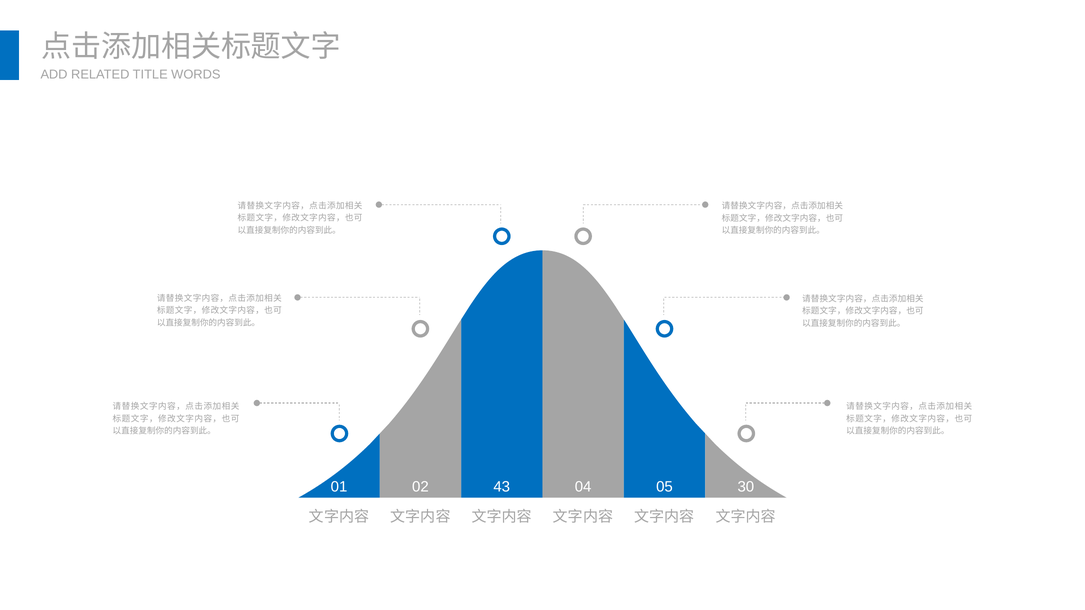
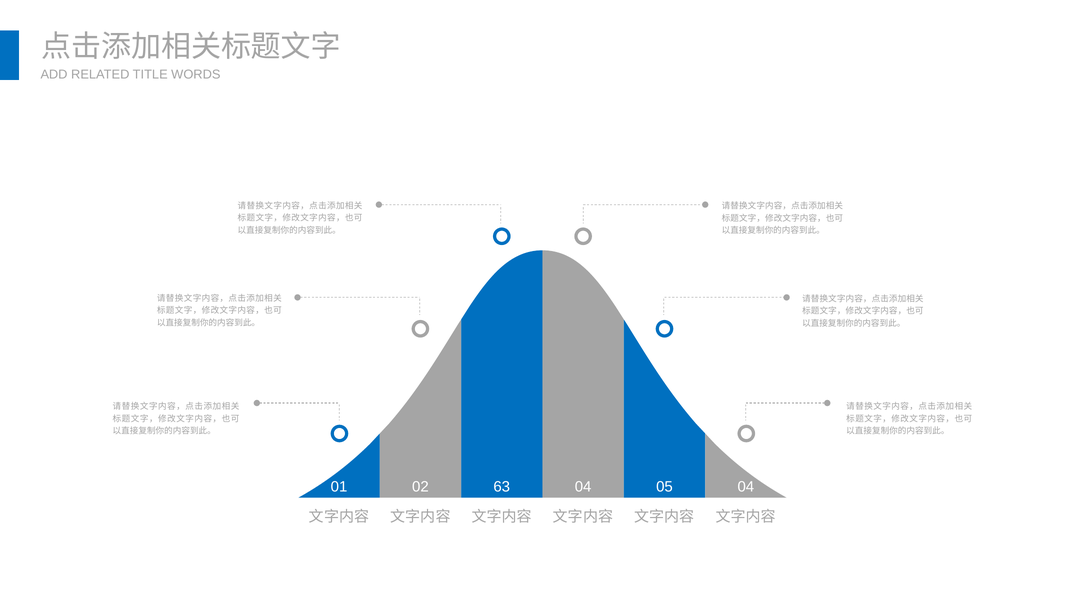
43: 43 -> 63
05 30: 30 -> 04
